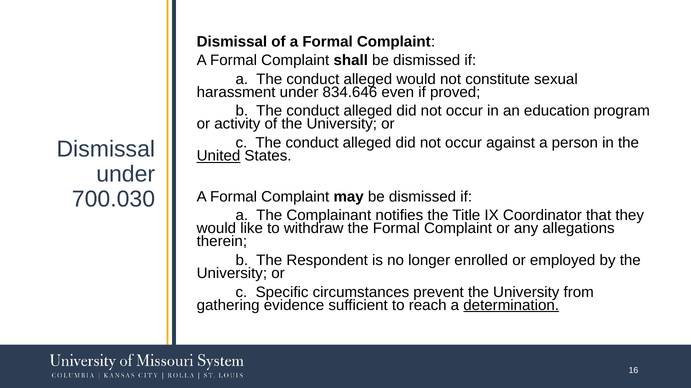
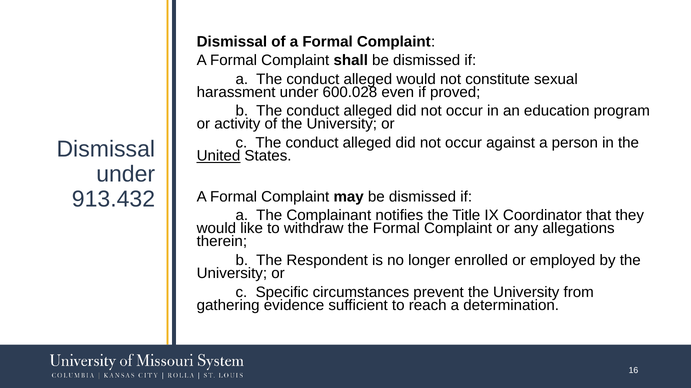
834.646: 834.646 -> 600.028
700.030: 700.030 -> 913.432
determination underline: present -> none
